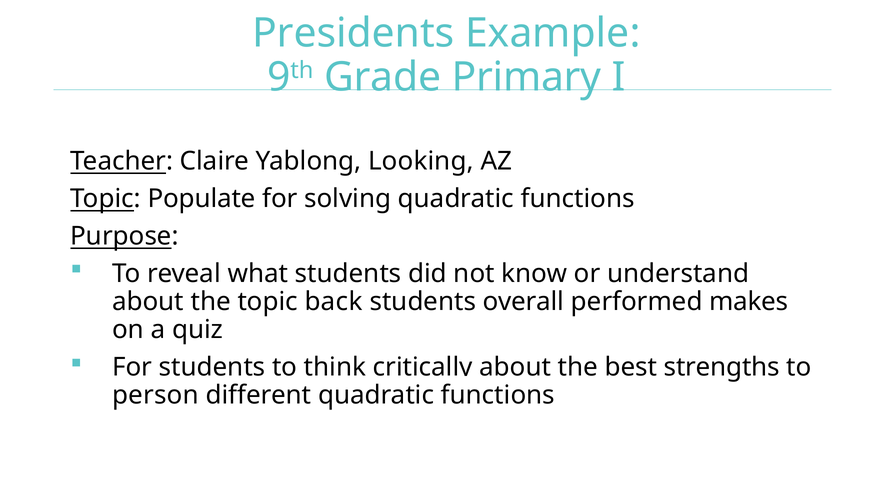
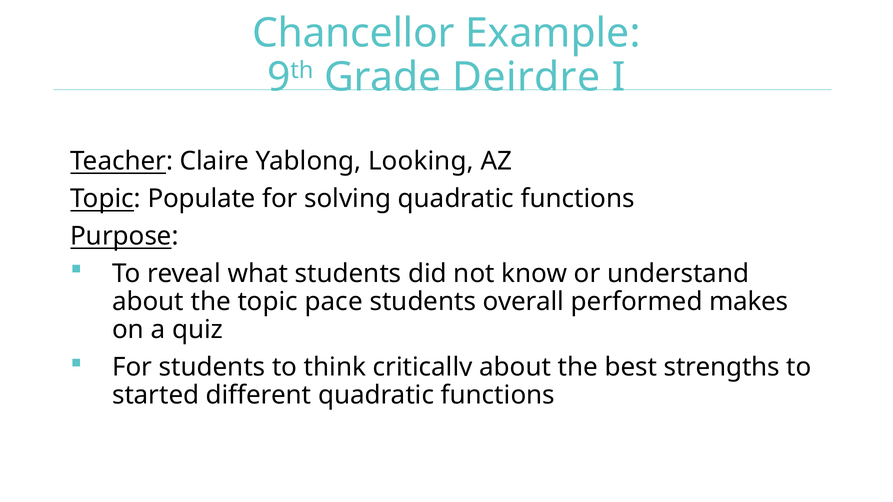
Presidents: Presidents -> Chancellor
Primary: Primary -> Deirdre
back: back -> pace
person: person -> started
